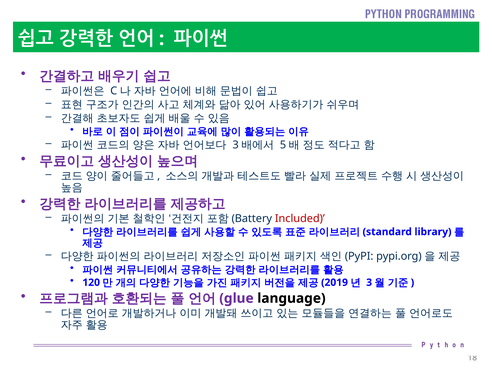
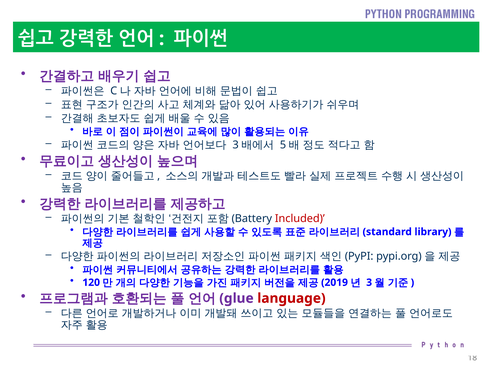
language colour: black -> red
